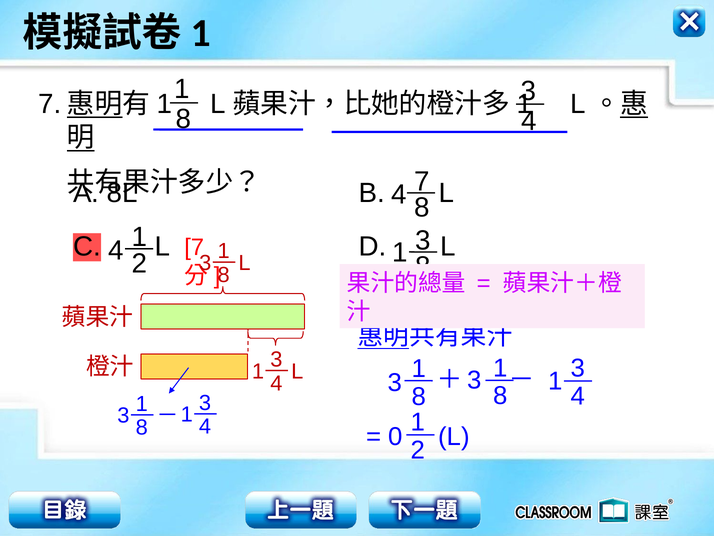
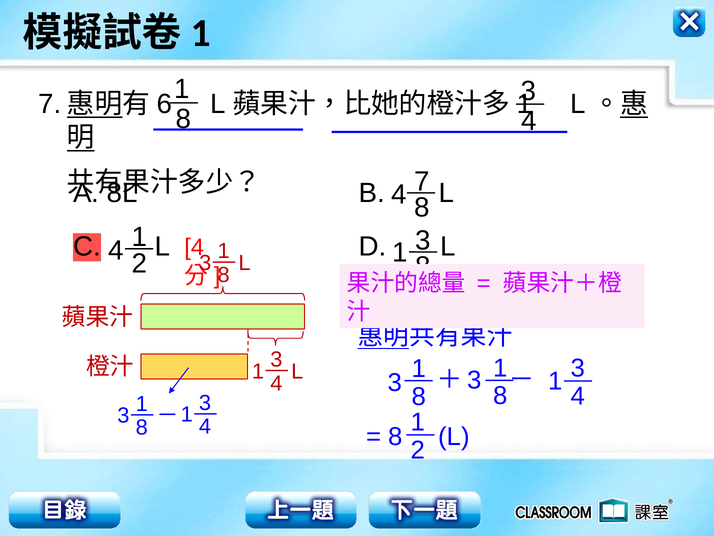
1 at (164, 104): 1 -> 6
7 at (194, 247): 7 -> 4
0 at (395, 436): 0 -> 8
